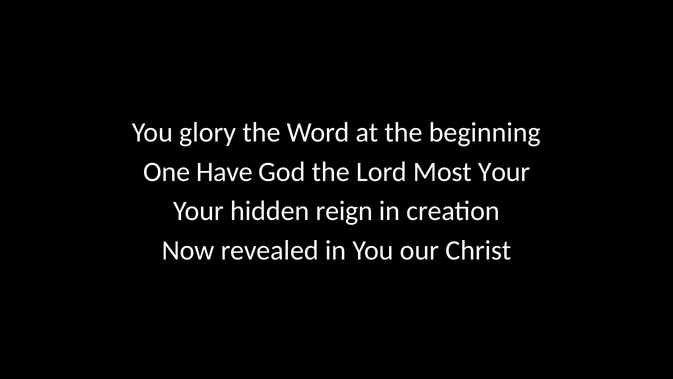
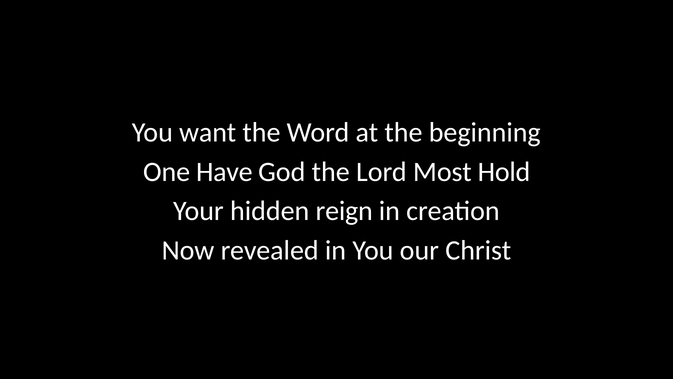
glory: glory -> want
Most Your: Your -> Hold
